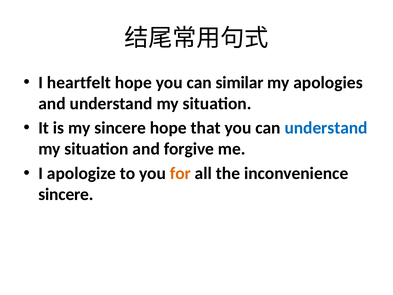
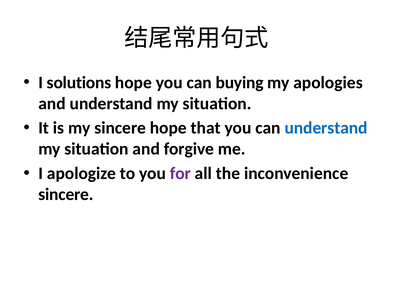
heartfelt: heartfelt -> solutions
similar: similar -> buying
for colour: orange -> purple
